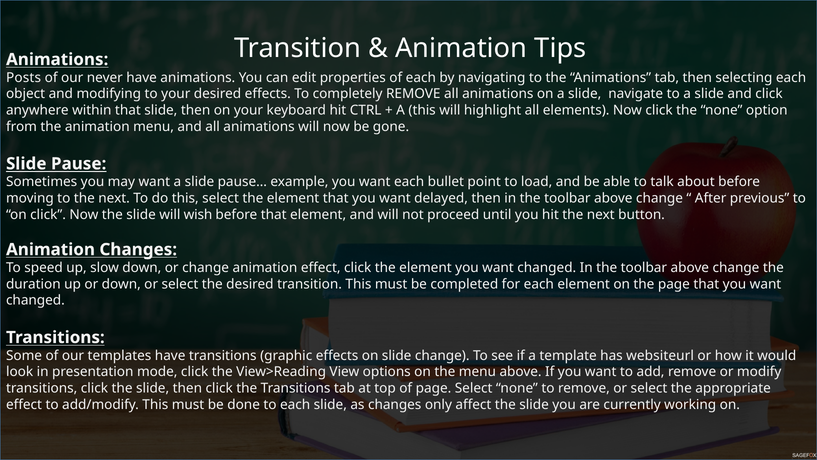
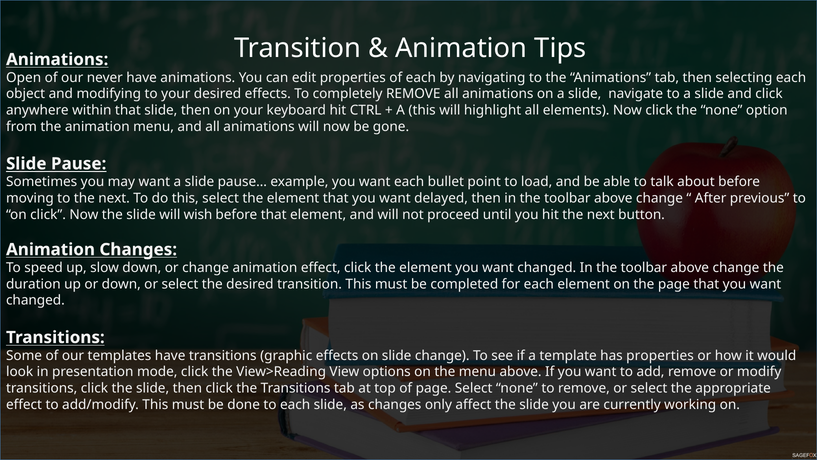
Posts: Posts -> Open
has websiteurl: websiteurl -> properties
